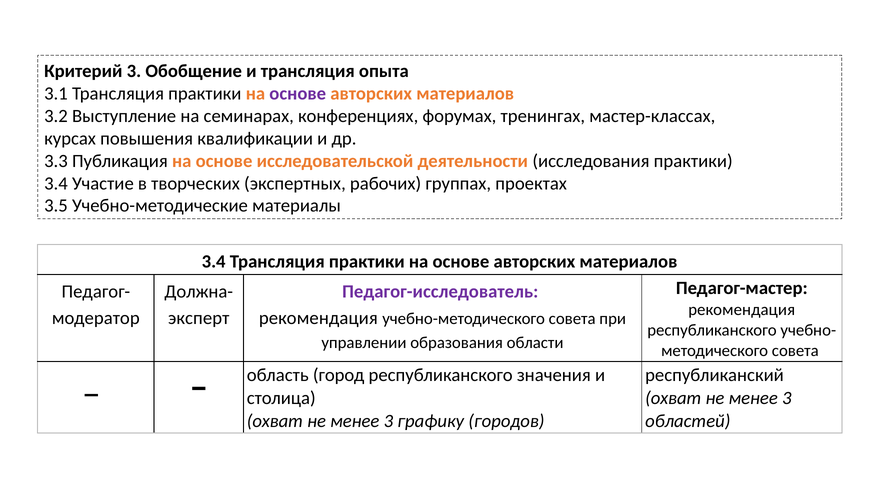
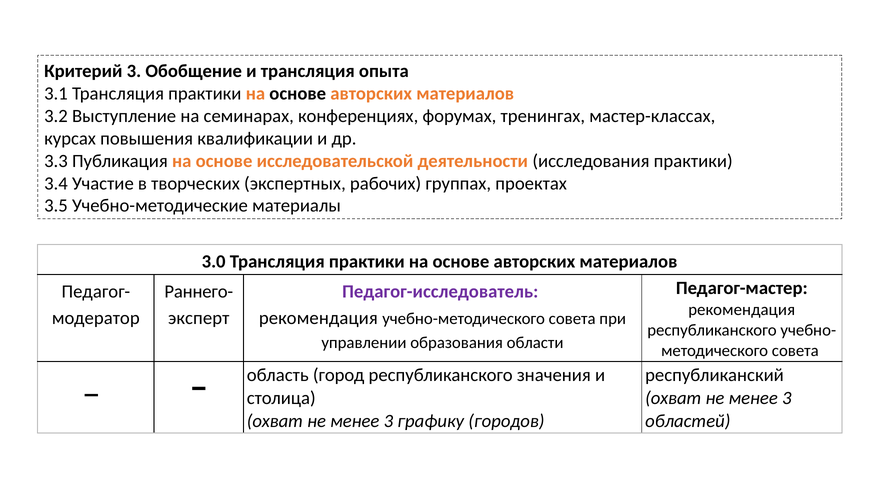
основе at (298, 94) colour: purple -> black
3.4 at (214, 262): 3.4 -> 3.0
Должна-: Должна- -> Раннего-
